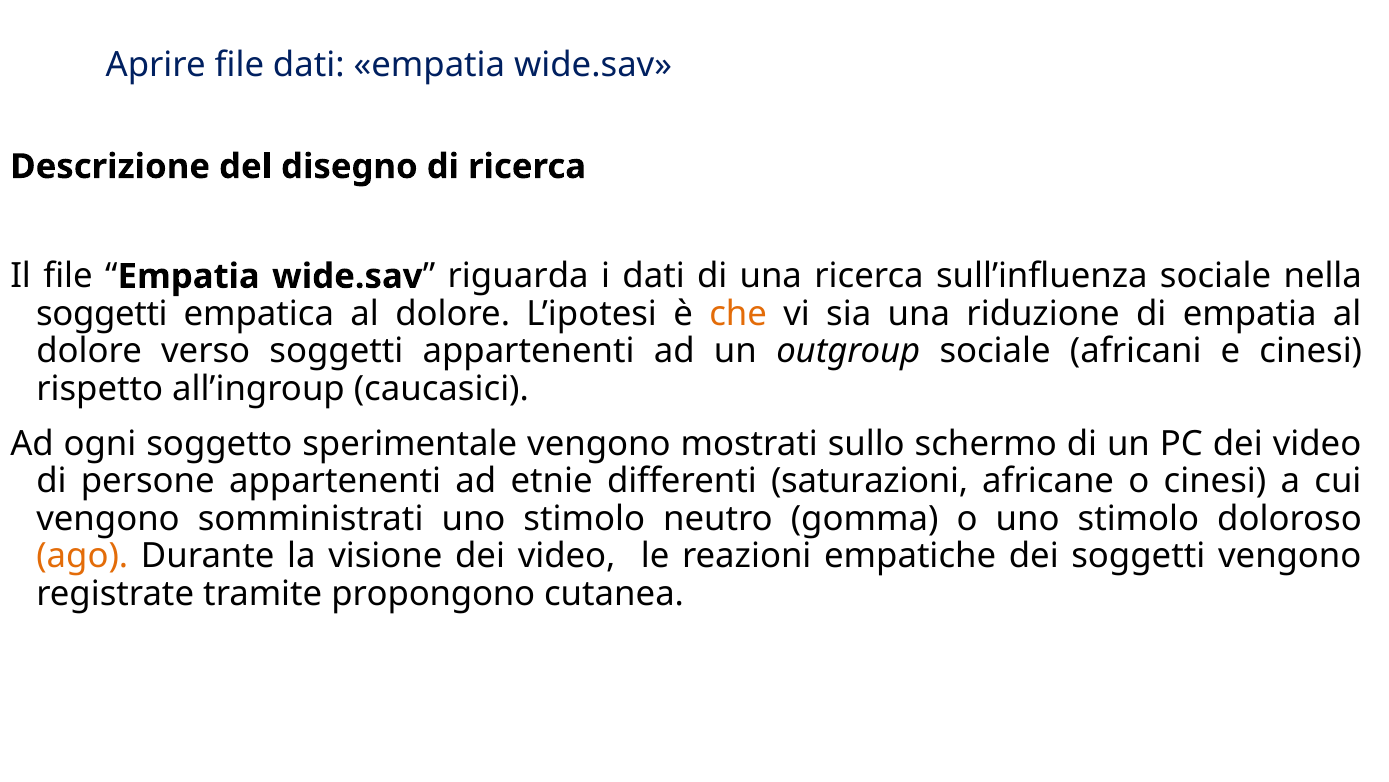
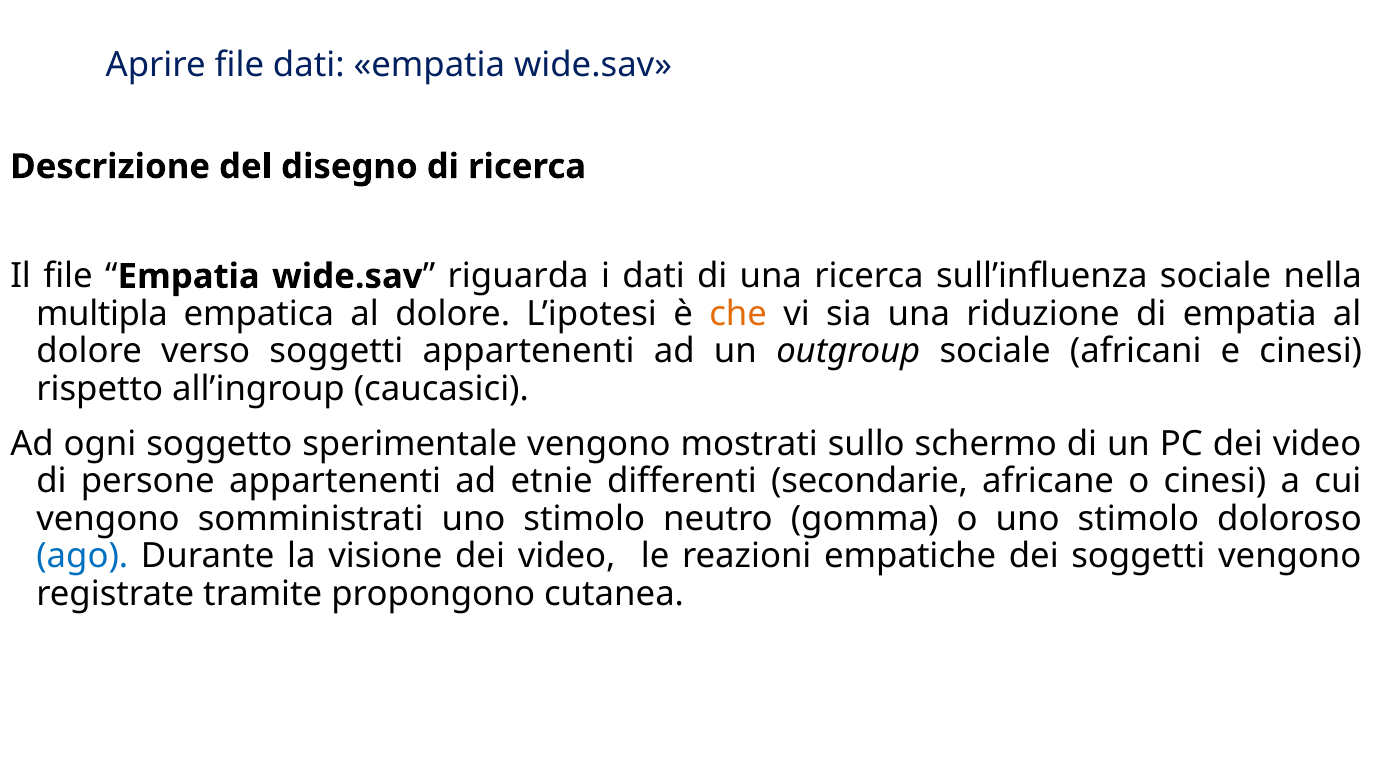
soggetti at (102, 314): soggetti -> multipla
saturazioni: saturazioni -> secondarie
ago colour: orange -> blue
